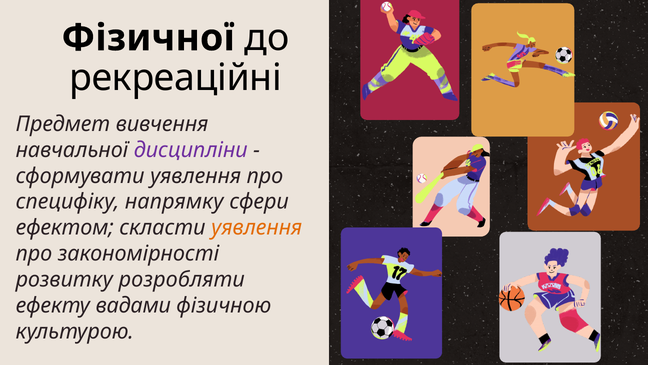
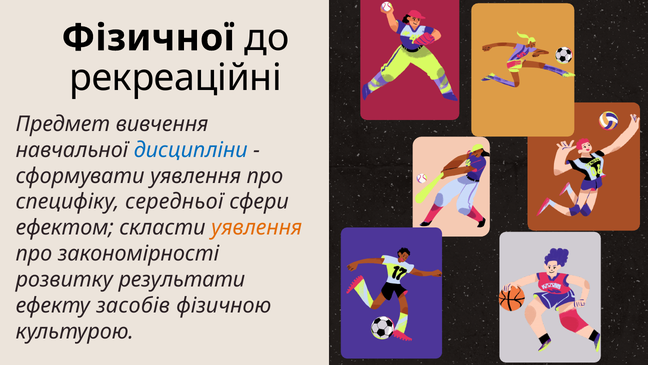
дисципліни colour: purple -> blue
напрямку: напрямку -> середньої
розробляти: розробляти -> результати
вадами: вадами -> засобів
